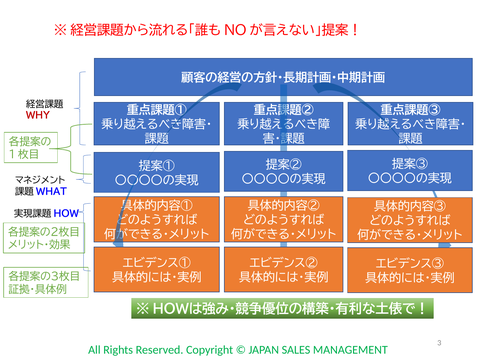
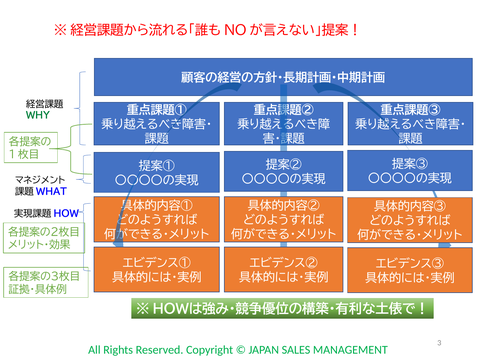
WHY colour: red -> green
